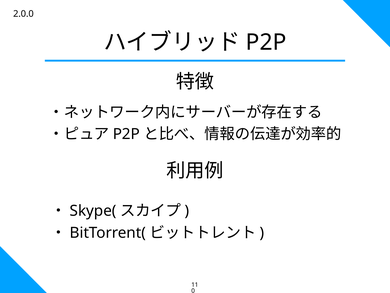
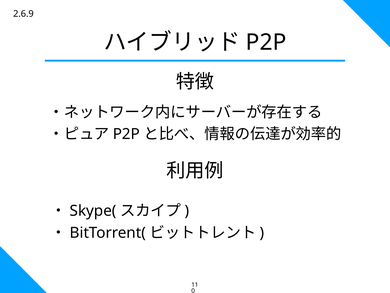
2.0.0: 2.0.0 -> 2.6.9
